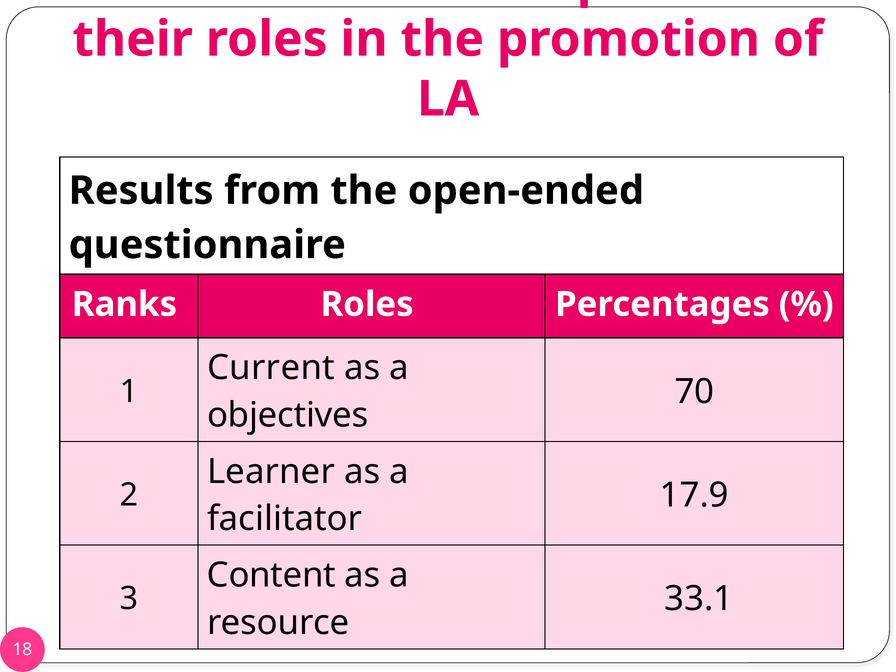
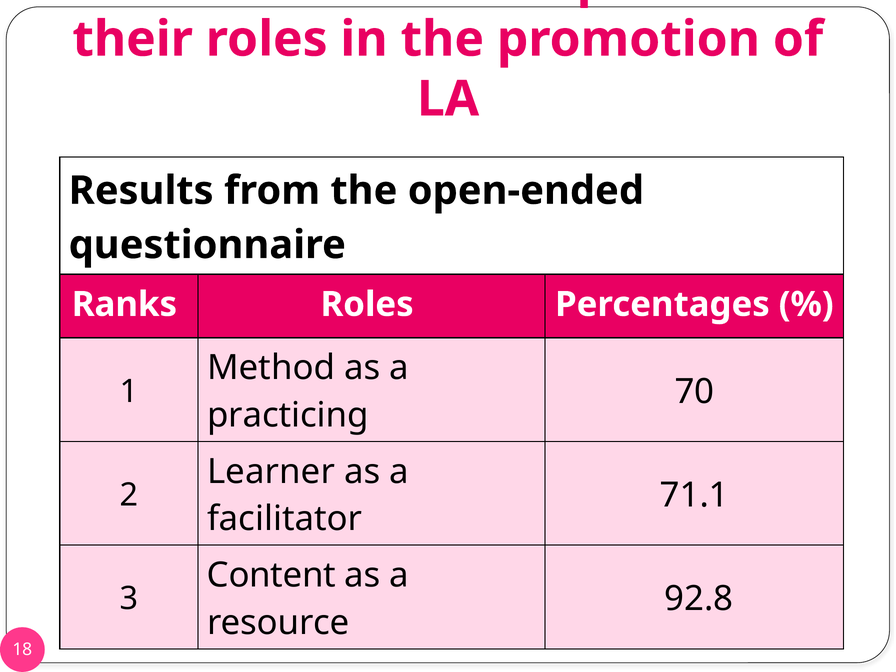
Current: Current -> Method
objectives: objectives -> practicing
17.9: 17.9 -> 71.1
33.1: 33.1 -> 92.8
